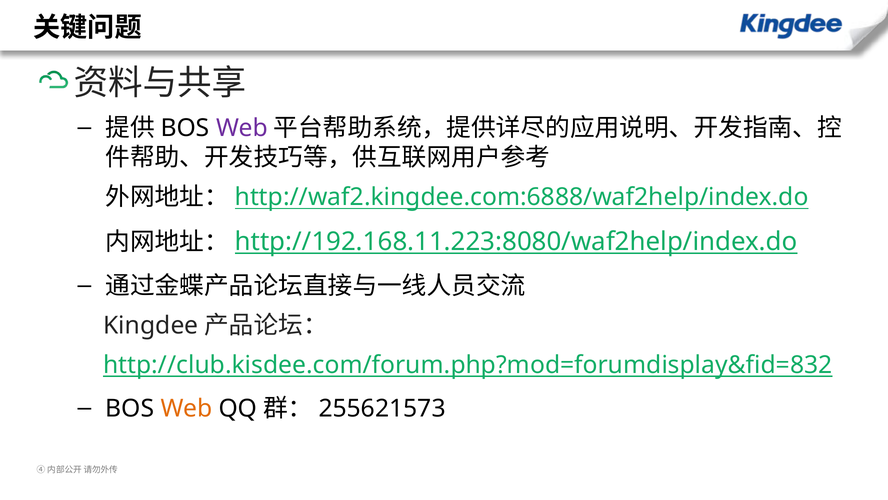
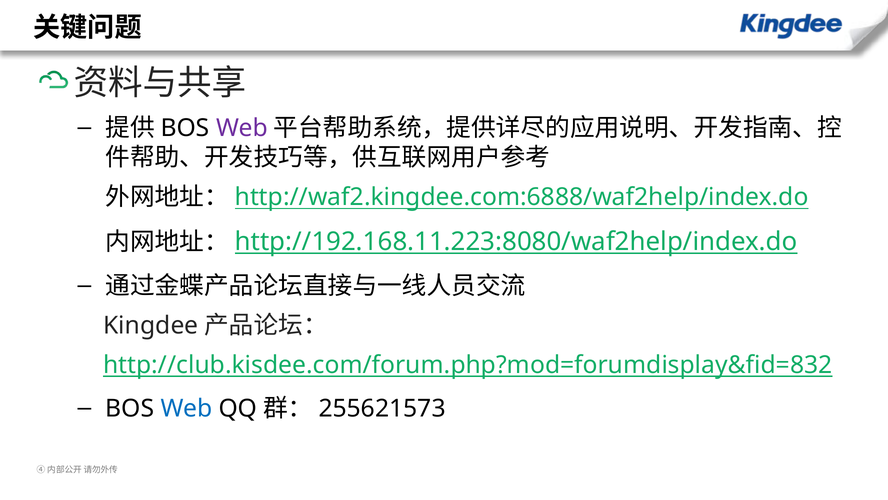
Web at (187, 408) colour: orange -> blue
